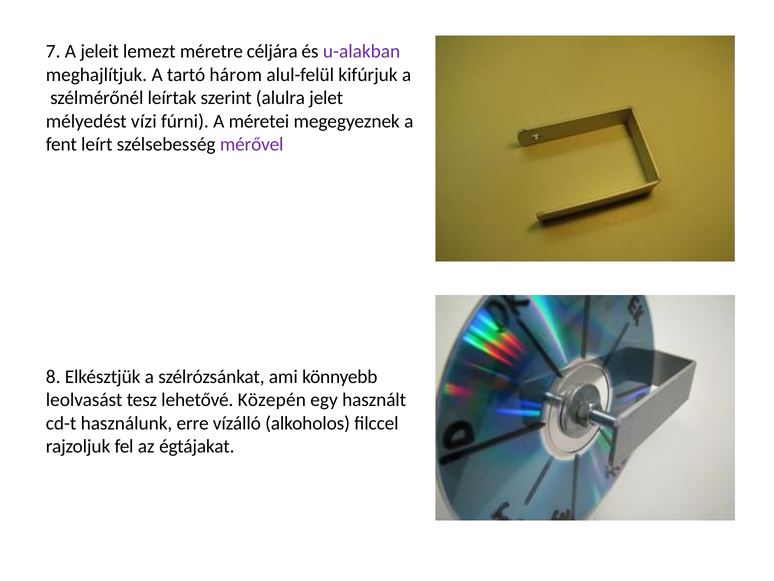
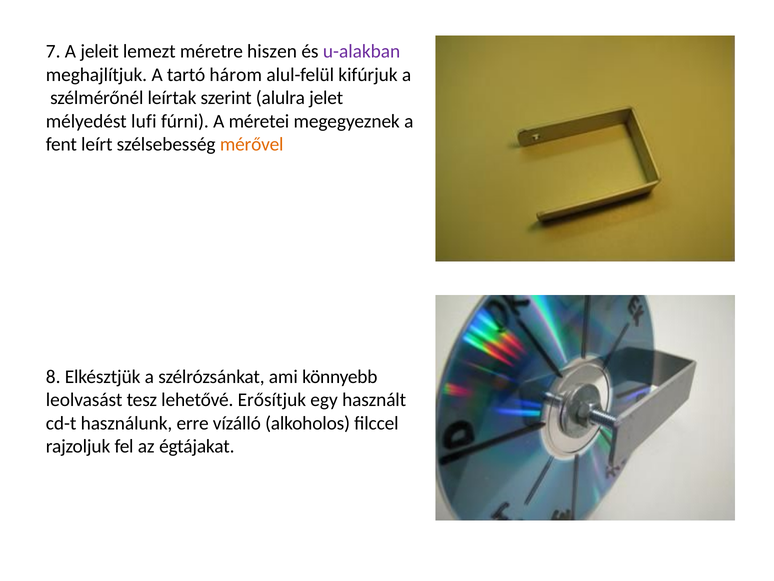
céljára: céljára -> hiszen
vízi: vízi -> lufi
mérővel colour: purple -> orange
Közepén: Közepén -> Erősítjuk
